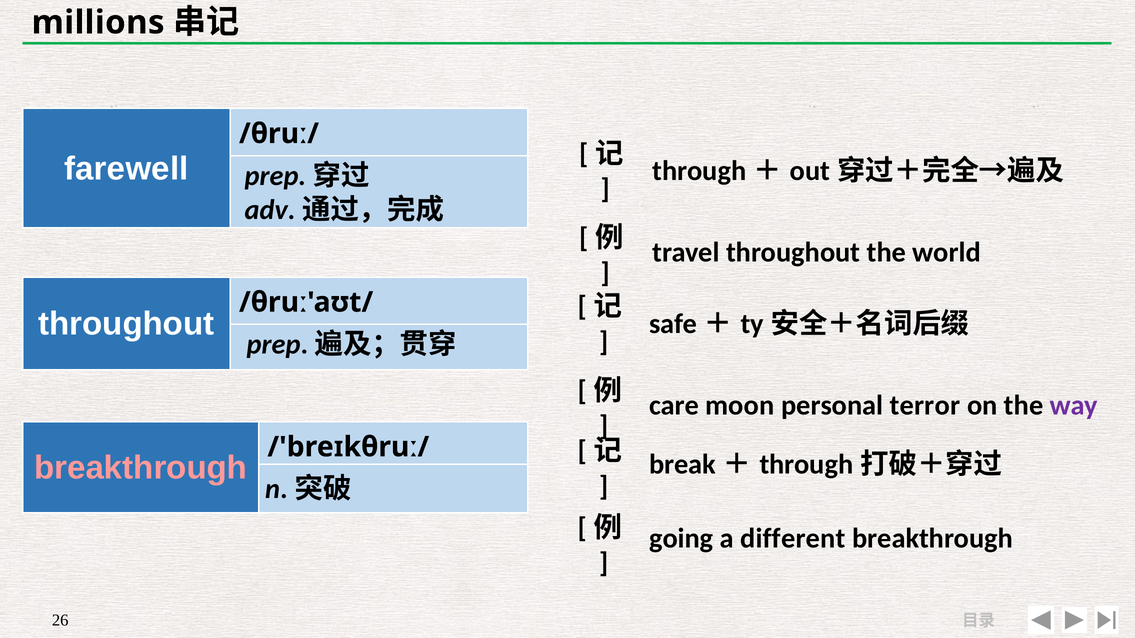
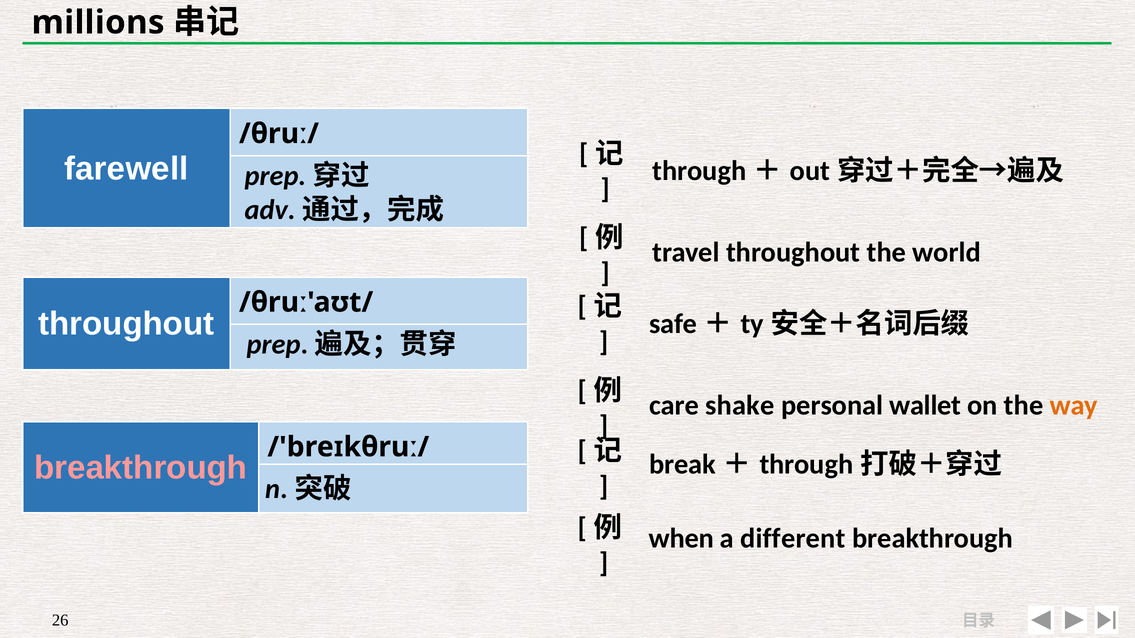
moon: moon -> shake
terror: terror -> wallet
way colour: purple -> orange
going: going -> when
